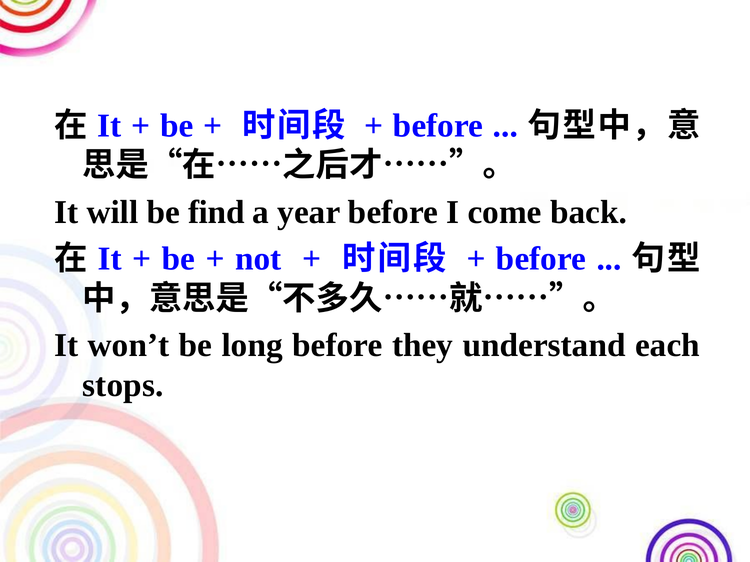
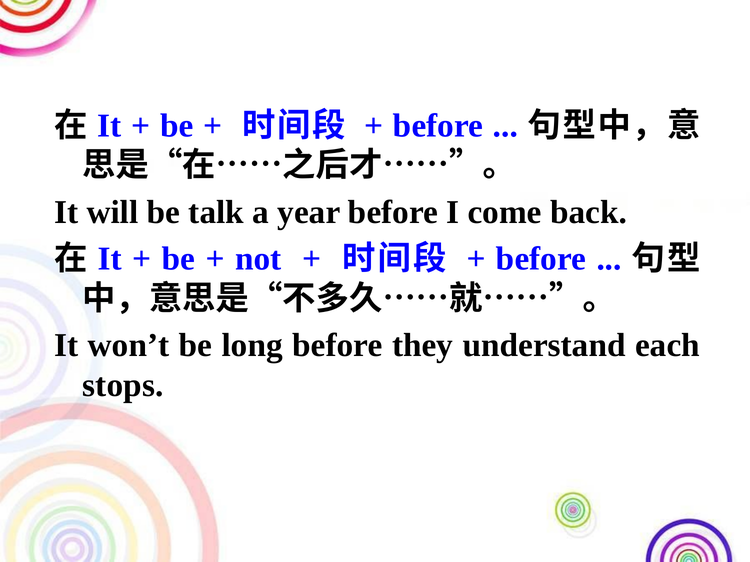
find: find -> talk
